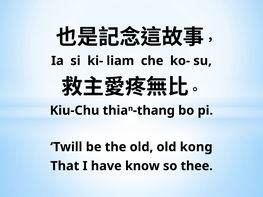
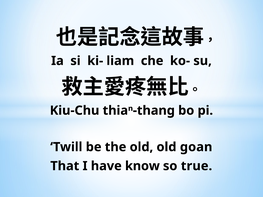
kong: kong -> goan
thee: thee -> true
